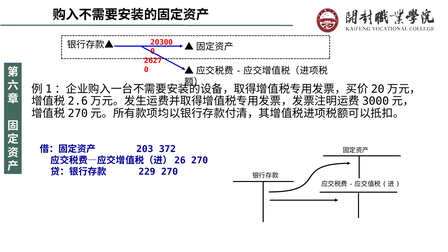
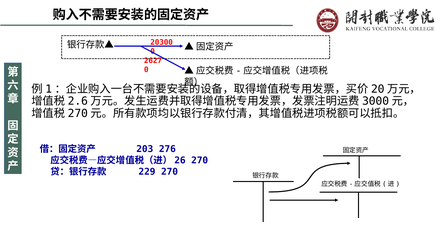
372: 372 -> 276
